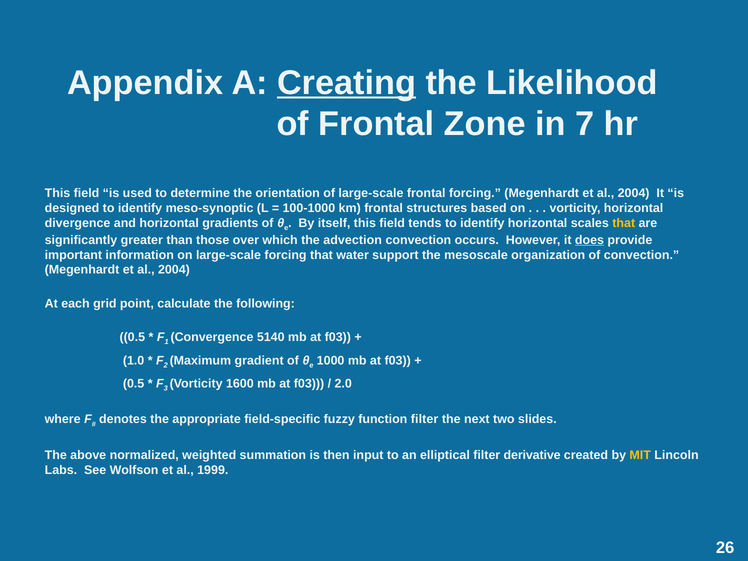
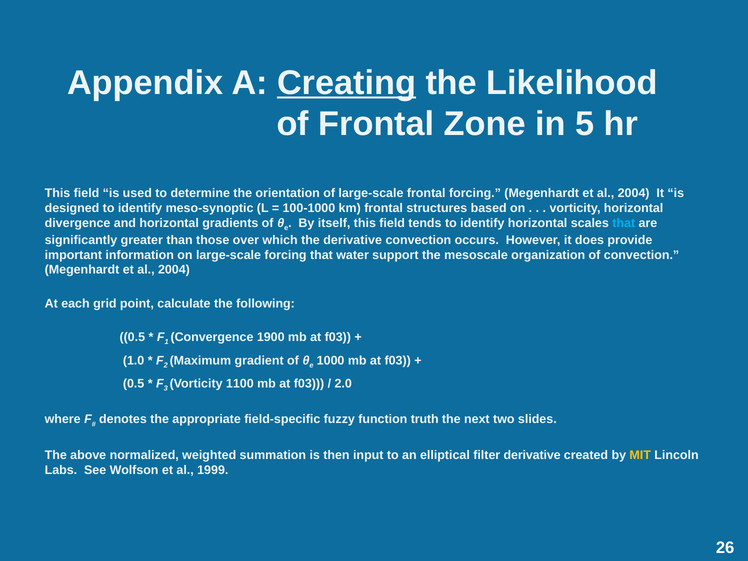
7: 7 -> 5
that at (624, 223) colour: yellow -> light blue
the advection: advection -> derivative
does underline: present -> none
5140: 5140 -> 1900
1600: 1600 -> 1100
function filter: filter -> truth
